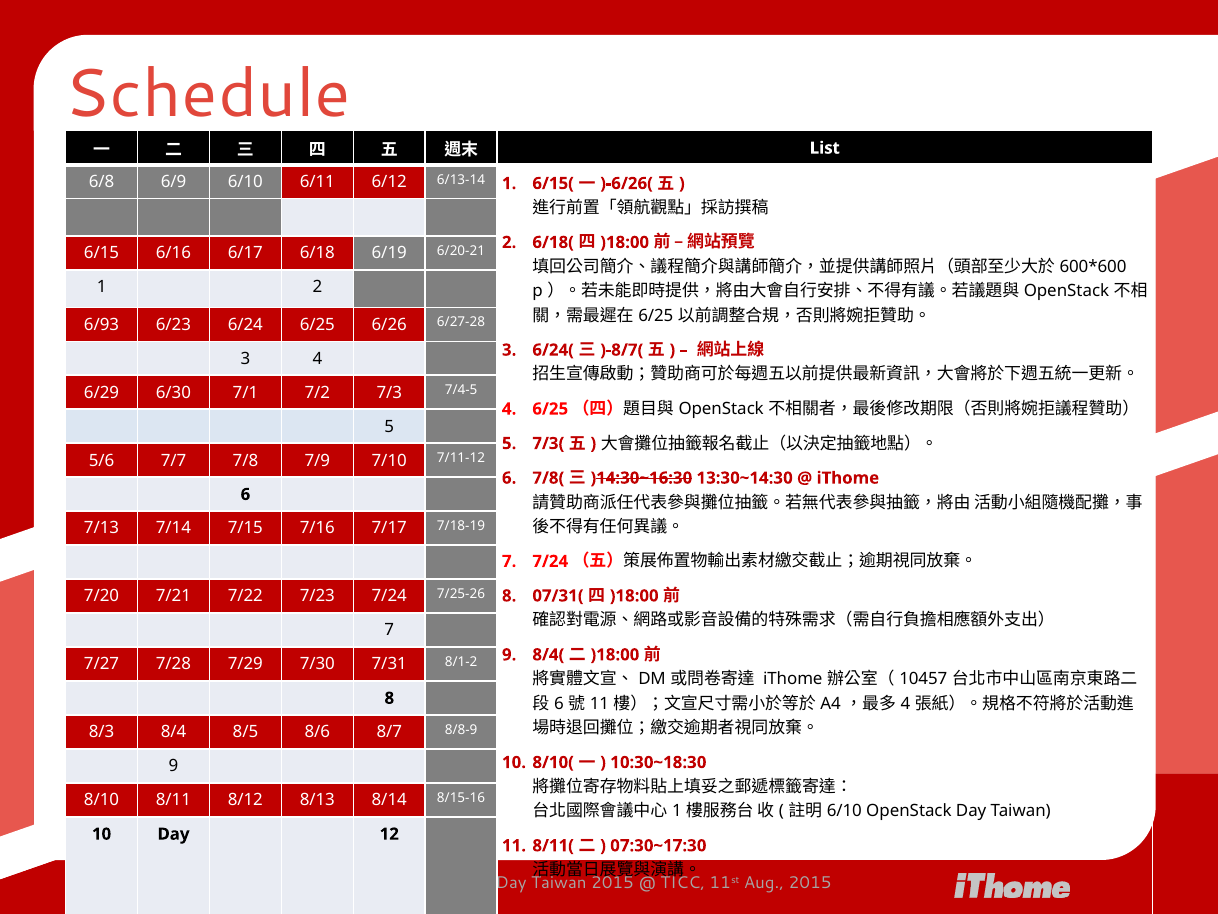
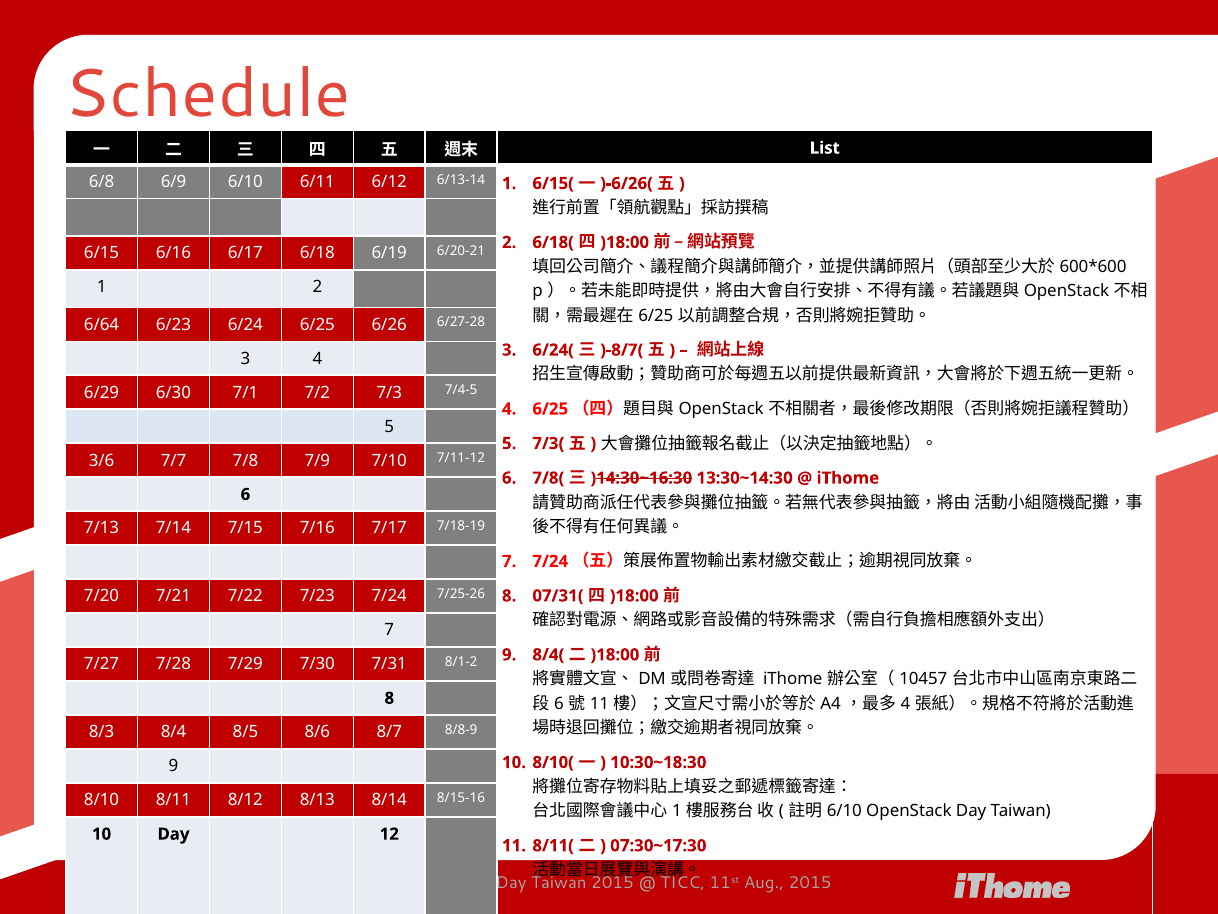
6/93: 6/93 -> 6/64
5/6: 5/6 -> 3/6
